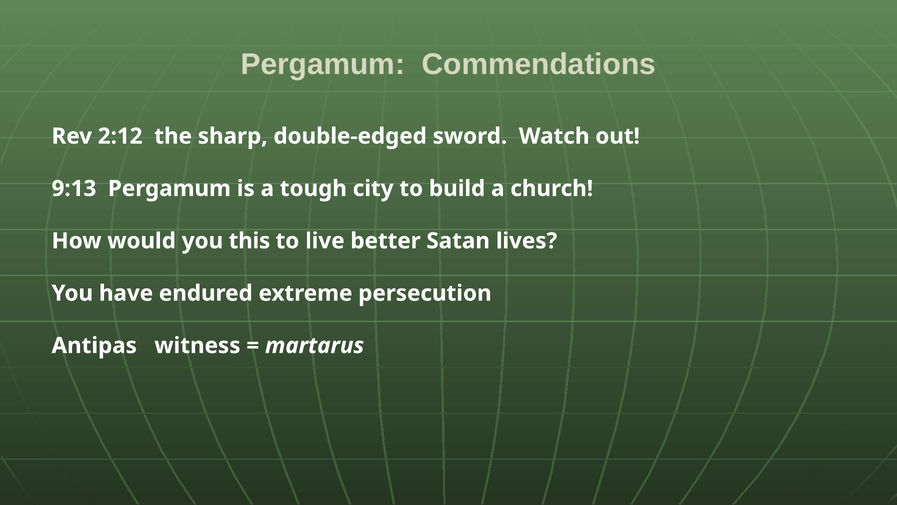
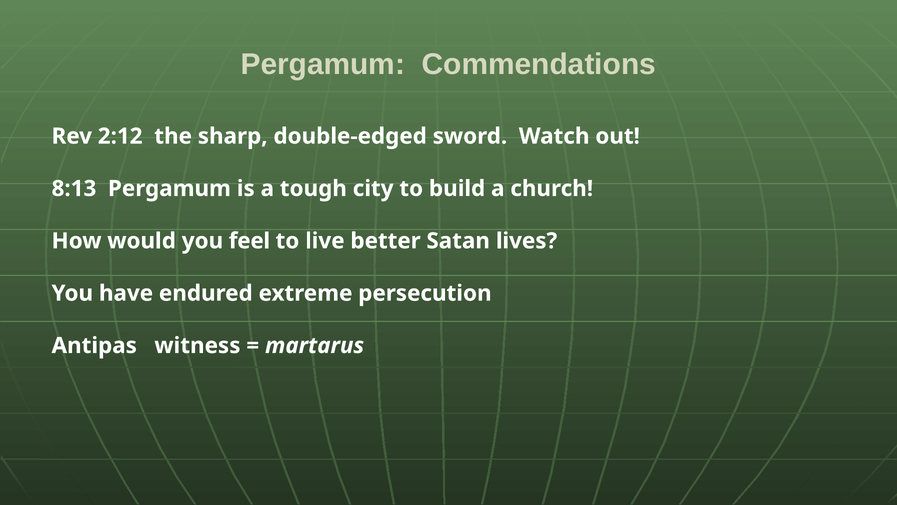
9:13: 9:13 -> 8:13
this: this -> feel
